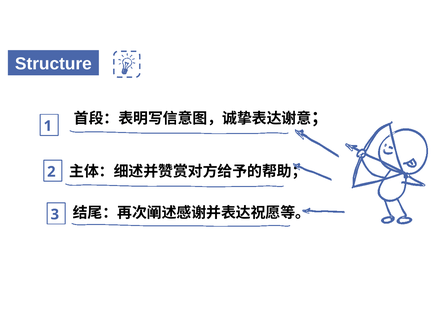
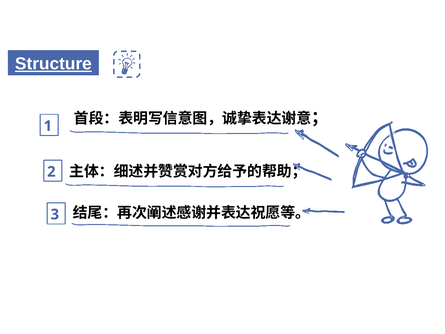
Structure underline: none -> present
